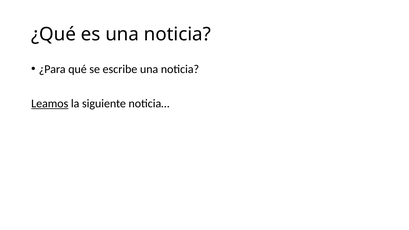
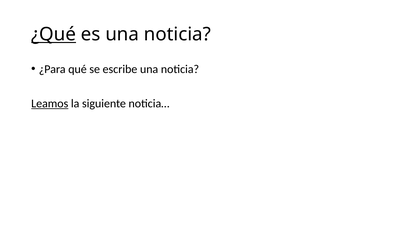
¿Qué underline: none -> present
